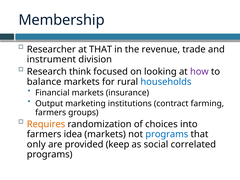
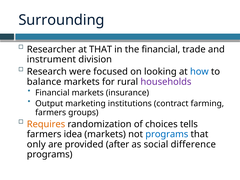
Membership: Membership -> Surrounding
the revenue: revenue -> financial
think: think -> were
how colour: purple -> blue
households colour: blue -> purple
into: into -> tells
keep: keep -> after
correlated: correlated -> difference
